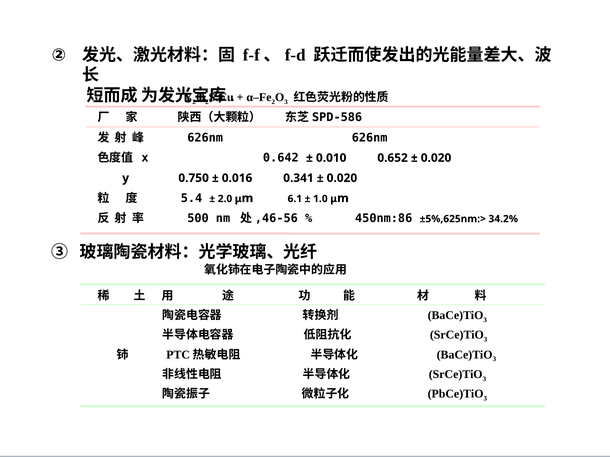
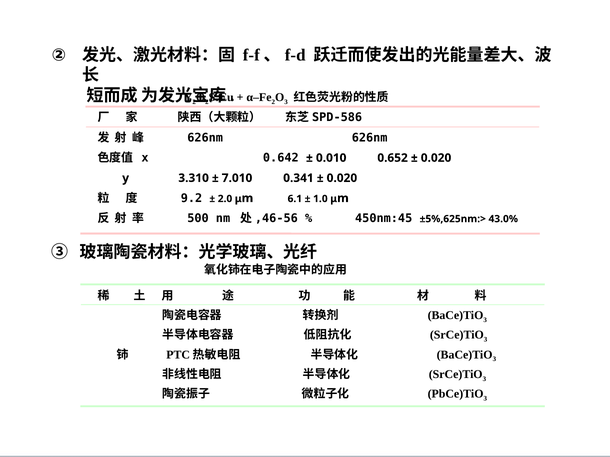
0.750: 0.750 -> 3.310
0.016: 0.016 -> 7.010
5.4: 5.4 -> 9.2
450nm:86: 450nm:86 -> 450nm:45
34.2%: 34.2% -> 43.0%
